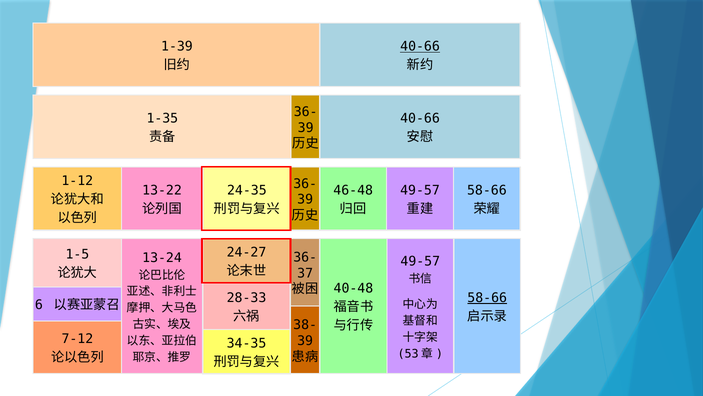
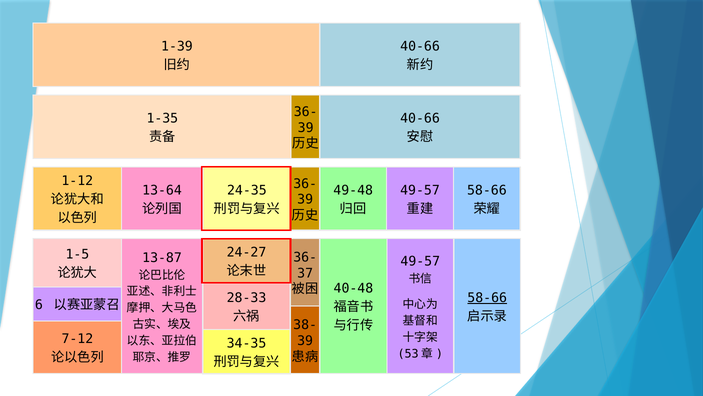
40-66 at (420, 46) underline: present -> none
13-22: 13-22 -> 13-64
46-48: 46-48 -> 49-48
13-24: 13-24 -> 13-87
